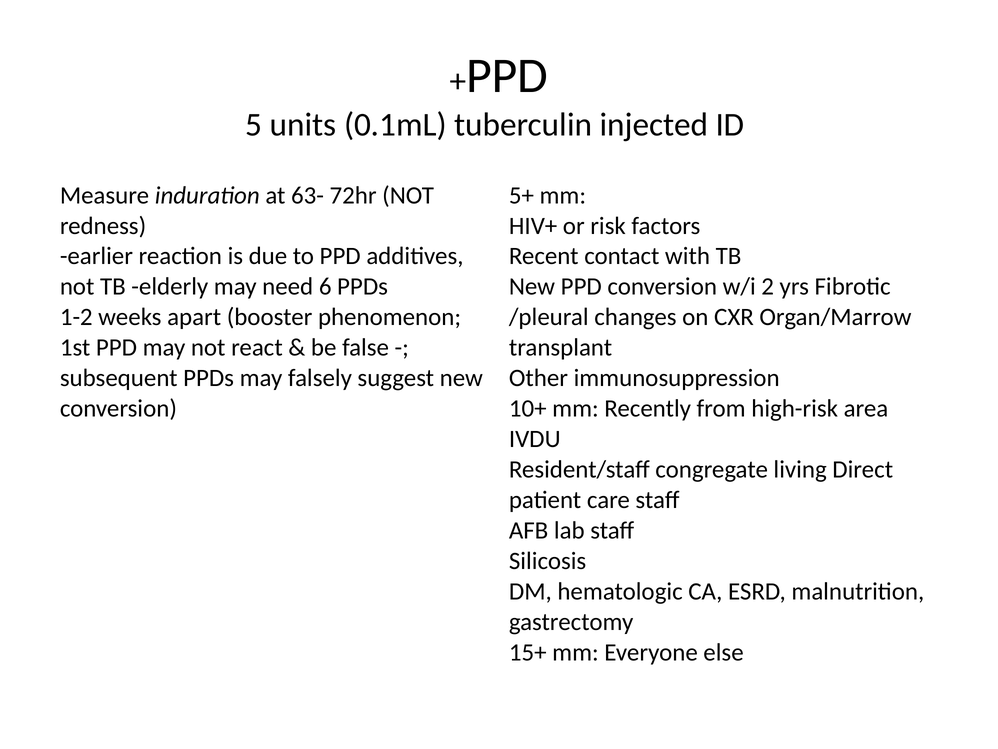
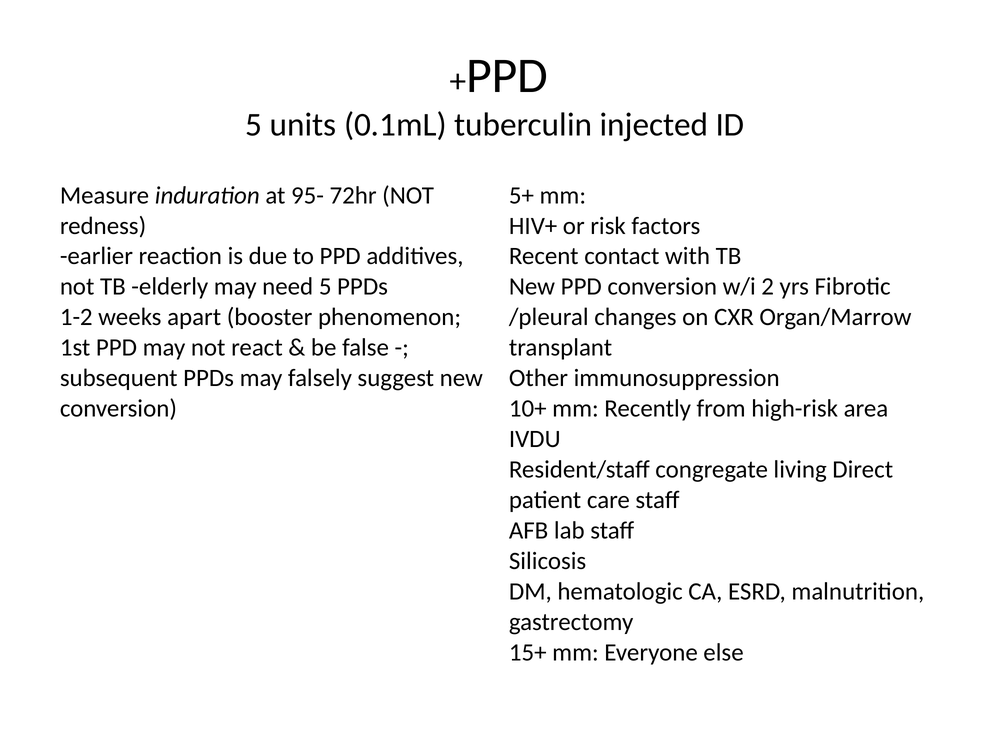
63-: 63- -> 95-
need 6: 6 -> 5
